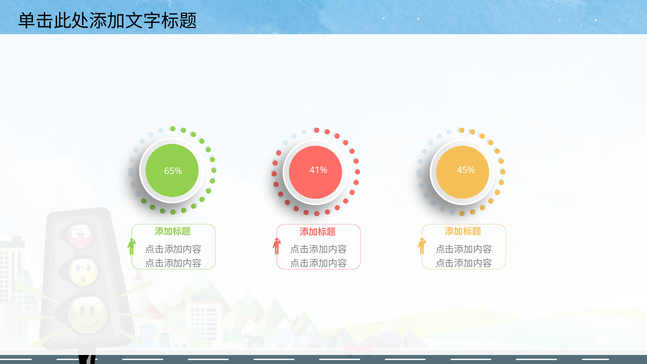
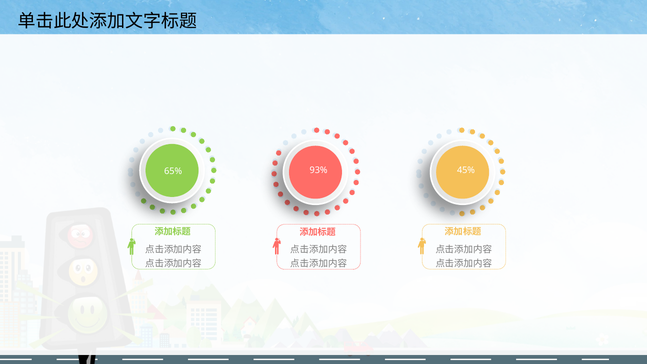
41%: 41% -> 93%
